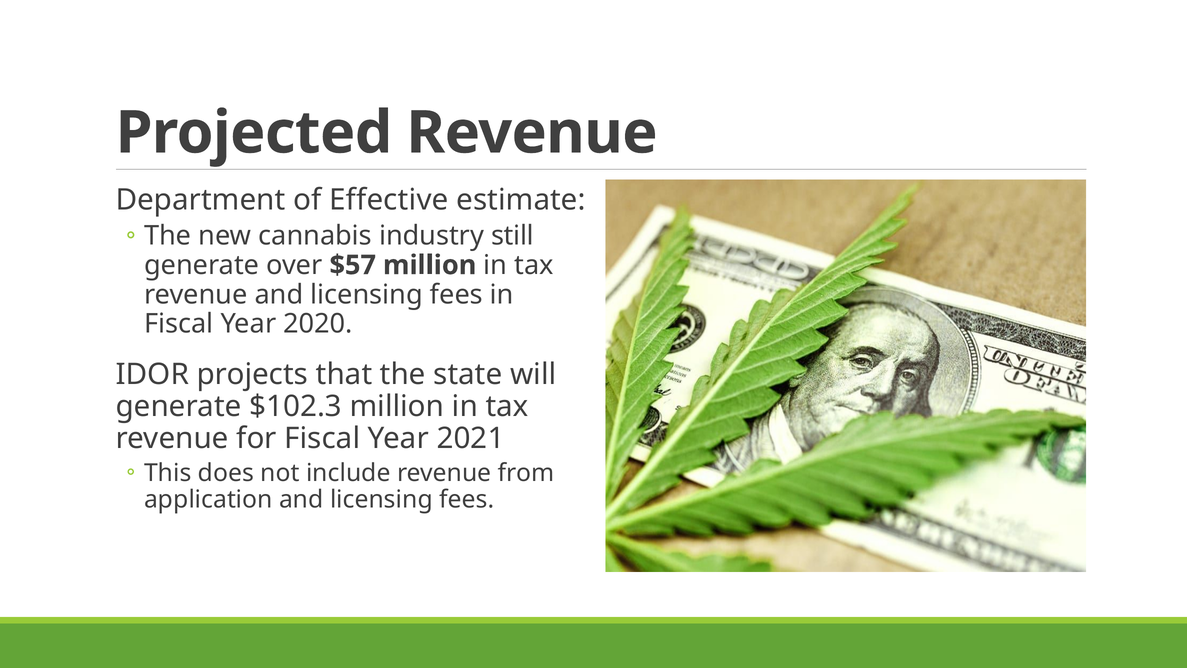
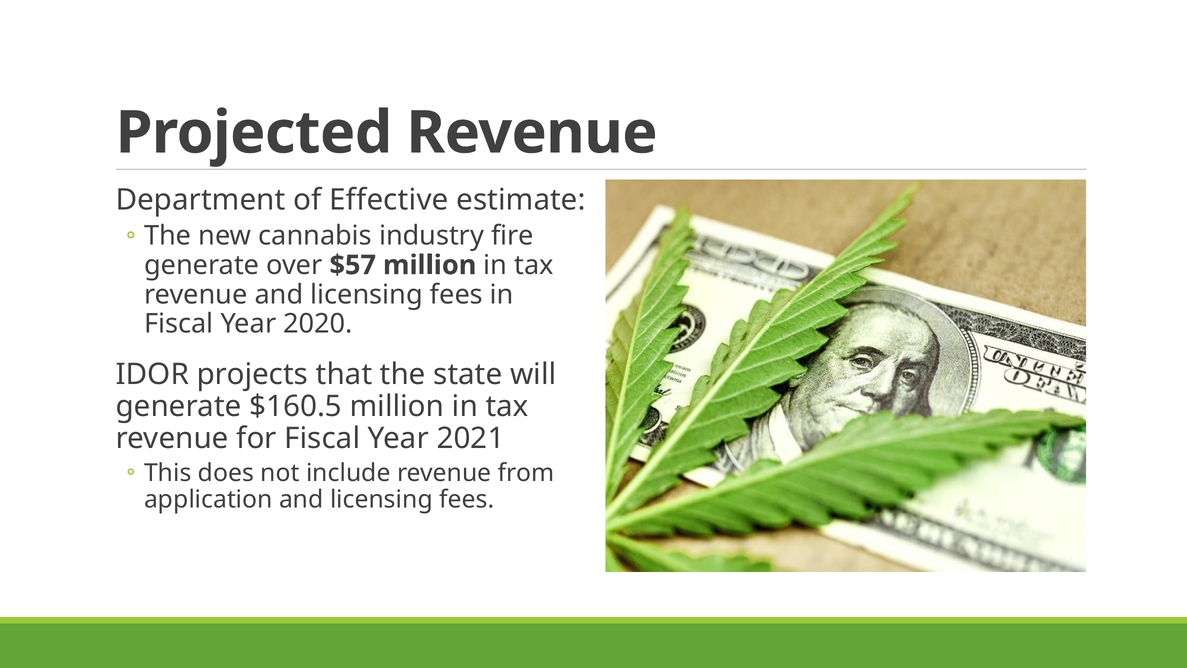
still: still -> fire
$102.3: $102.3 -> $160.5
